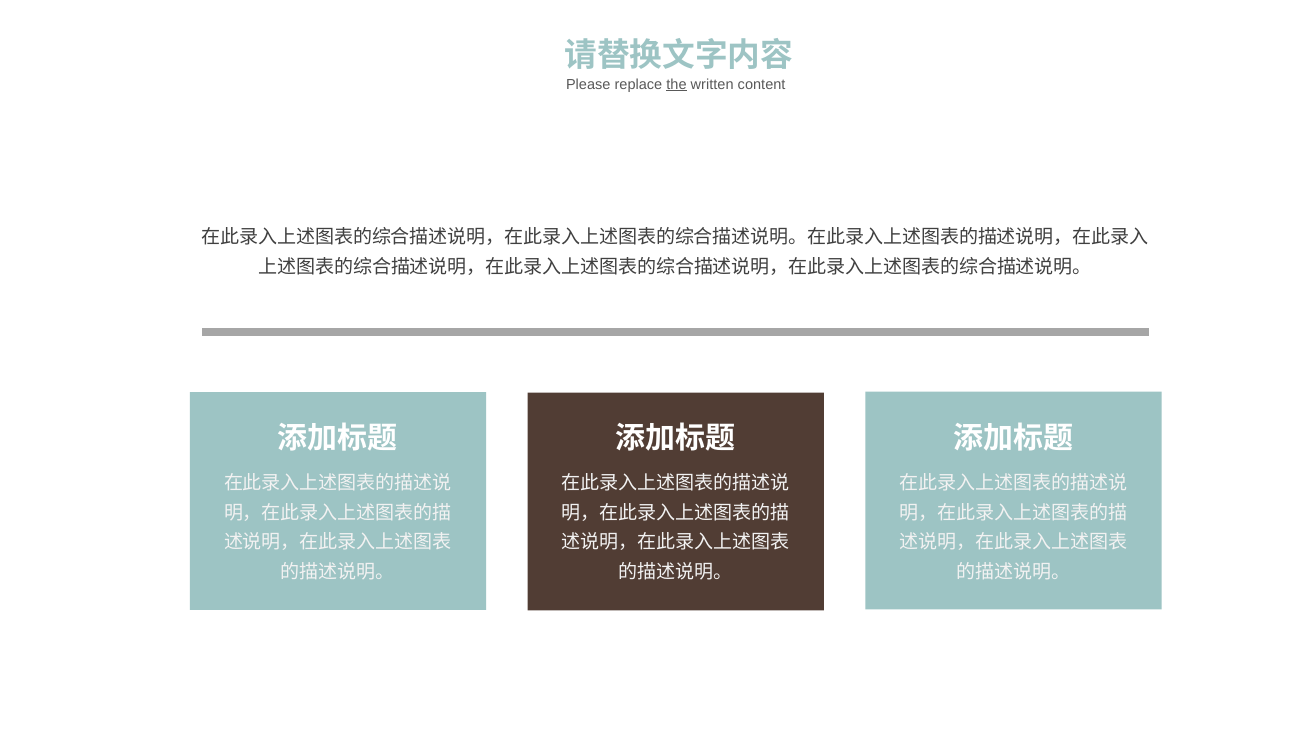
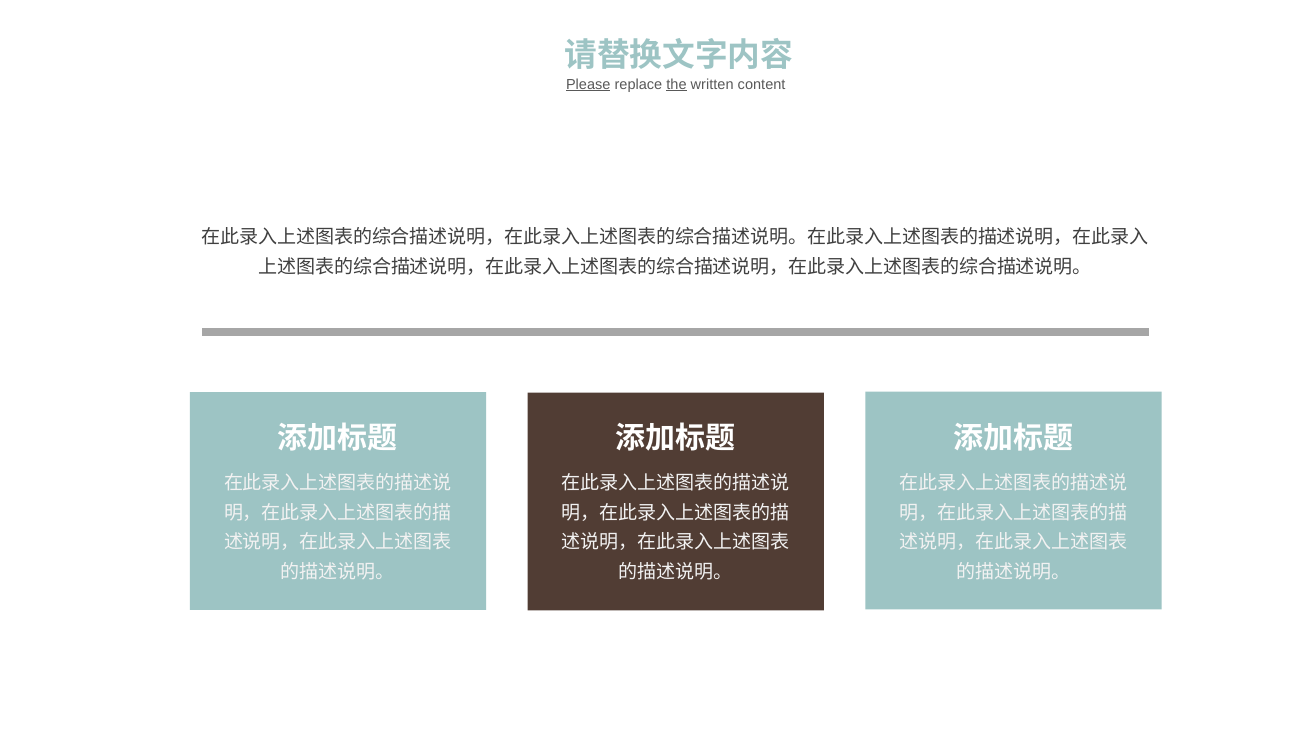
Please underline: none -> present
